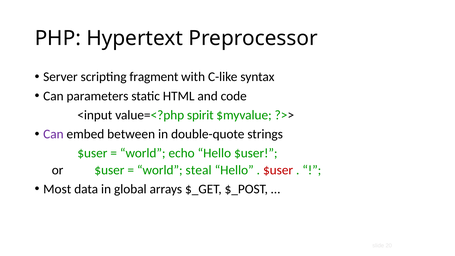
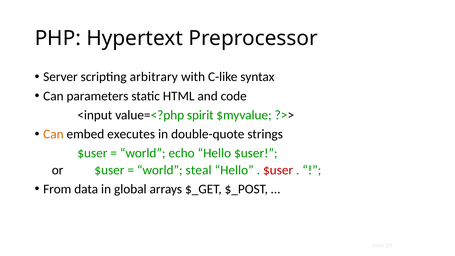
fragment: fragment -> arbitrary
Can at (53, 134) colour: purple -> orange
between: between -> executes
Most: Most -> From
